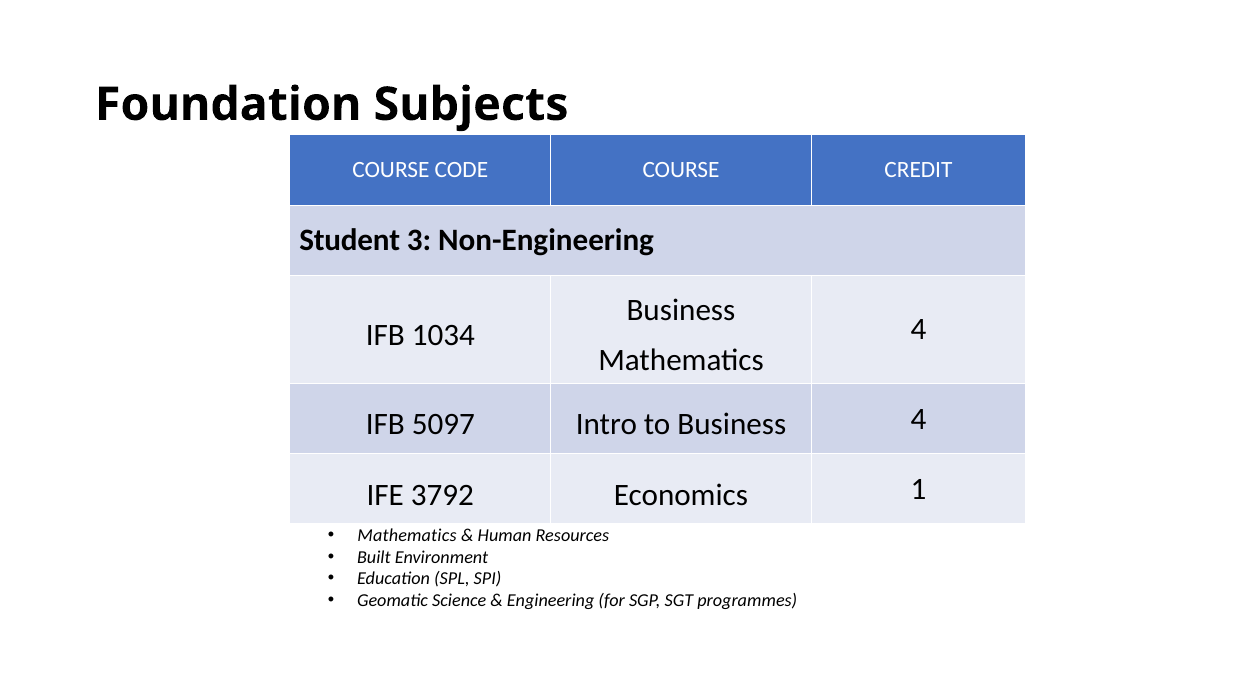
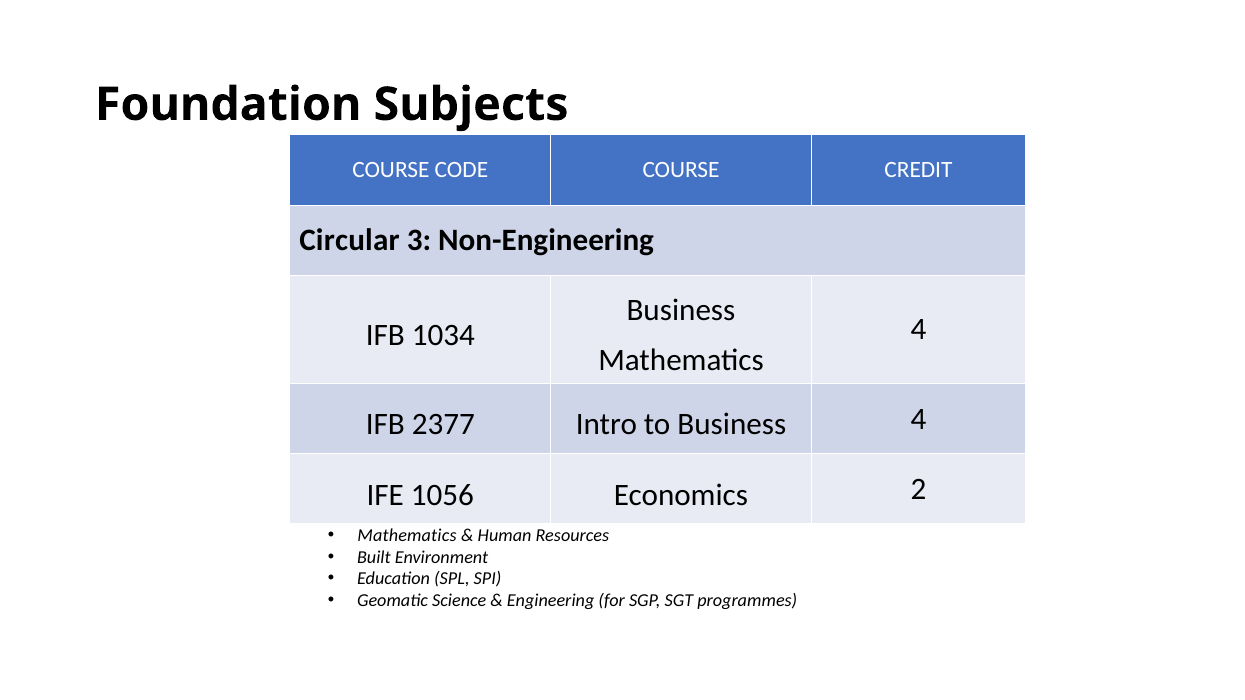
Student: Student -> Circular
5097: 5097 -> 2377
3792: 3792 -> 1056
1: 1 -> 2
